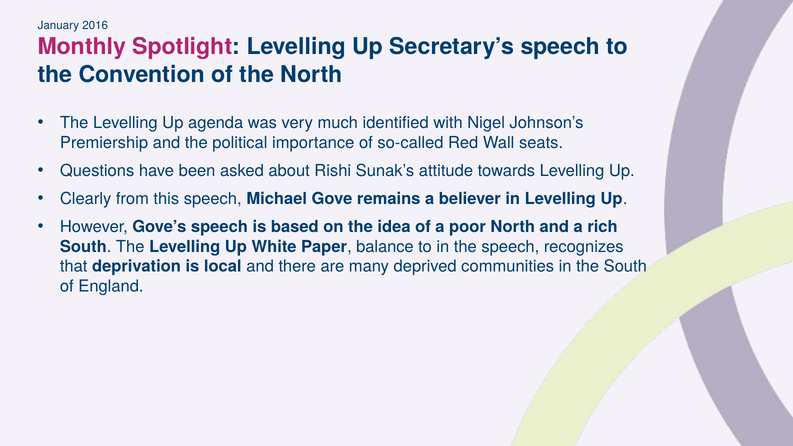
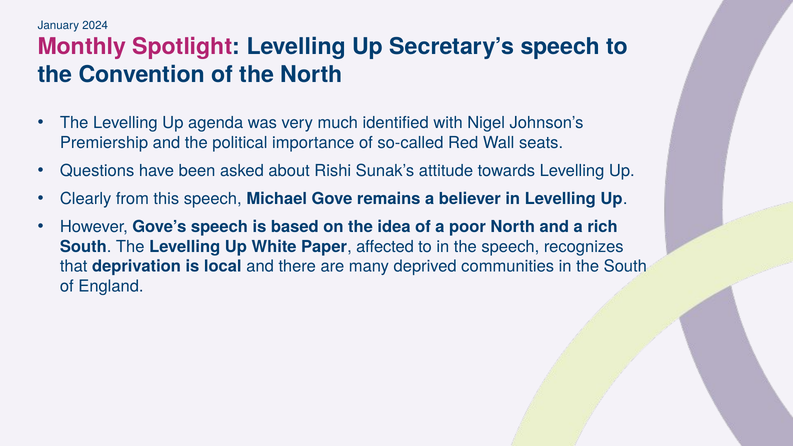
2016: 2016 -> 2024
balance: balance -> affected
